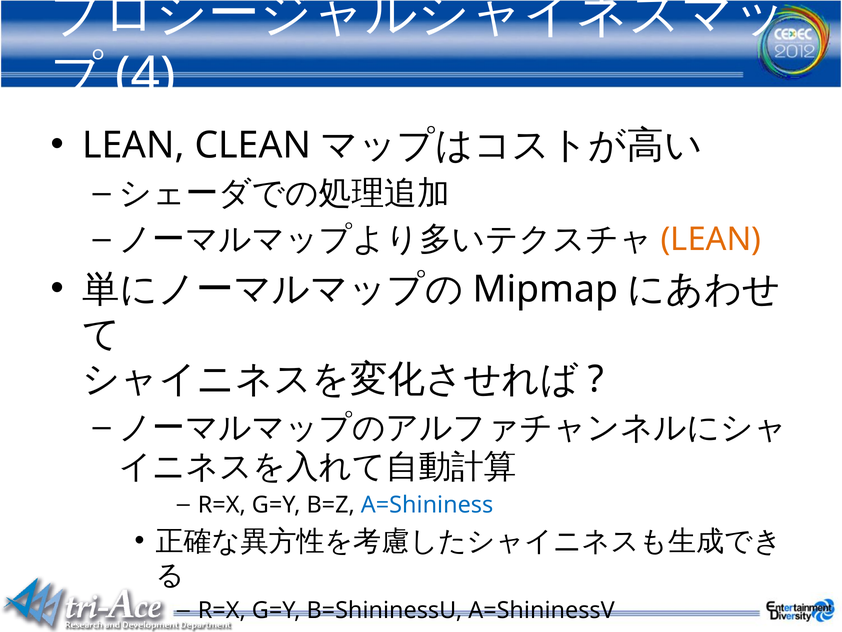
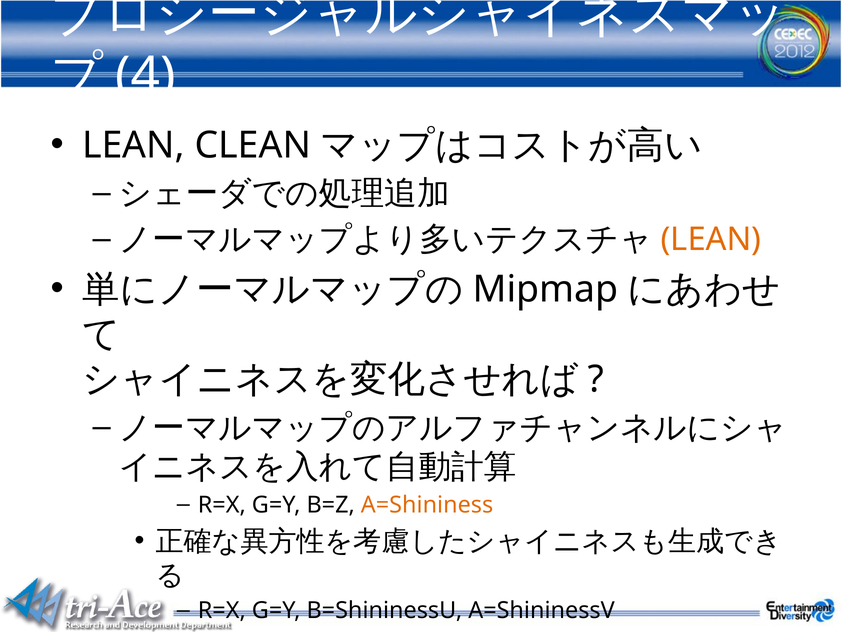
A=Shininess colour: blue -> orange
